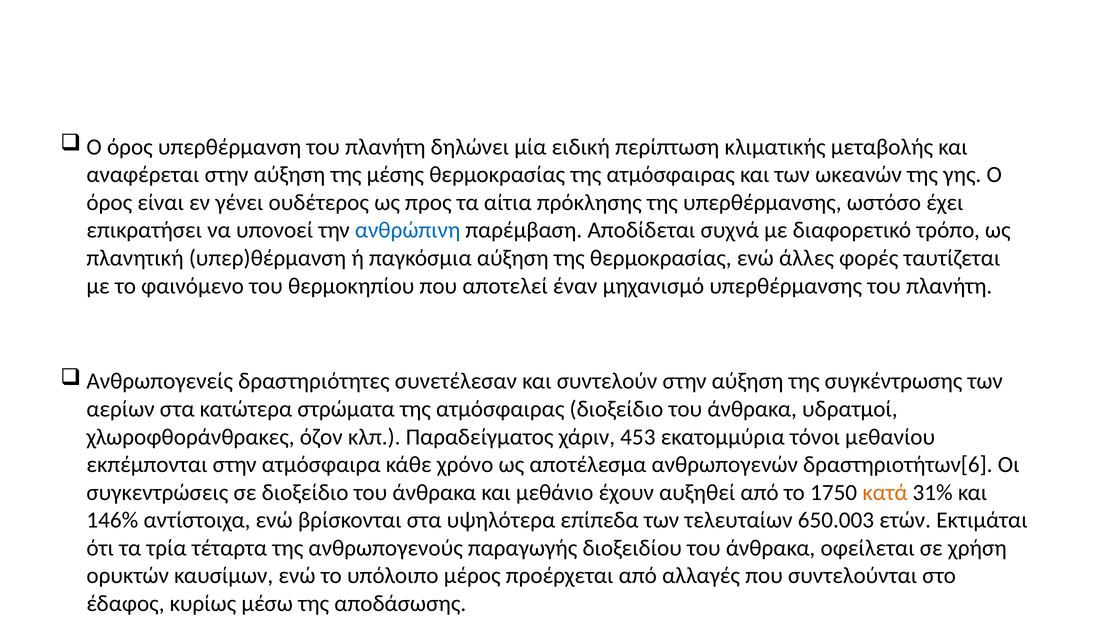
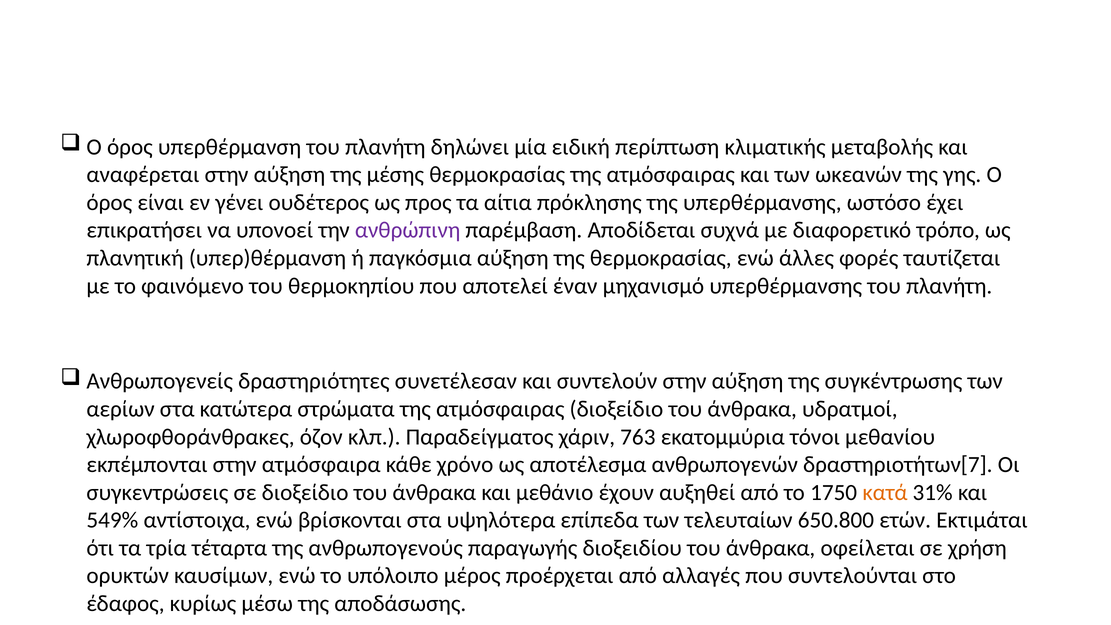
ανθρώπινη colour: blue -> purple
453: 453 -> 763
δραστηριοτήτων[6: δραστηριοτήτων[6 -> δραστηριοτήτων[7
146%: 146% -> 549%
650.003: 650.003 -> 650.800
